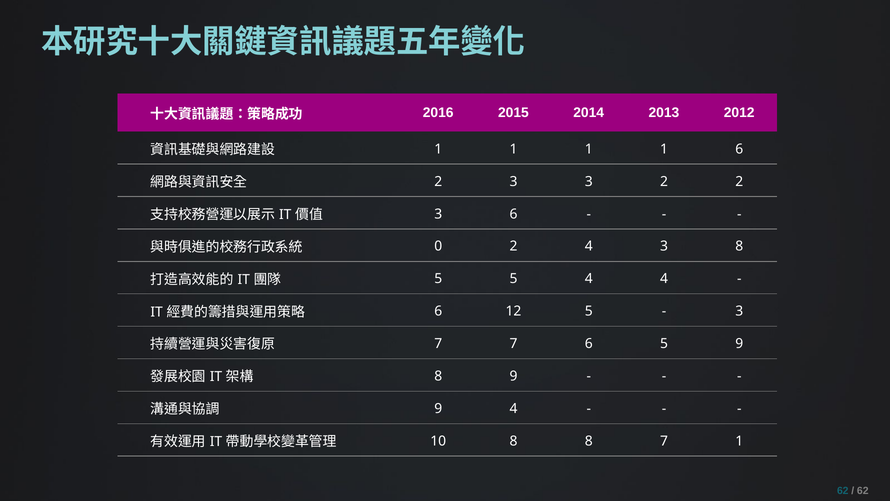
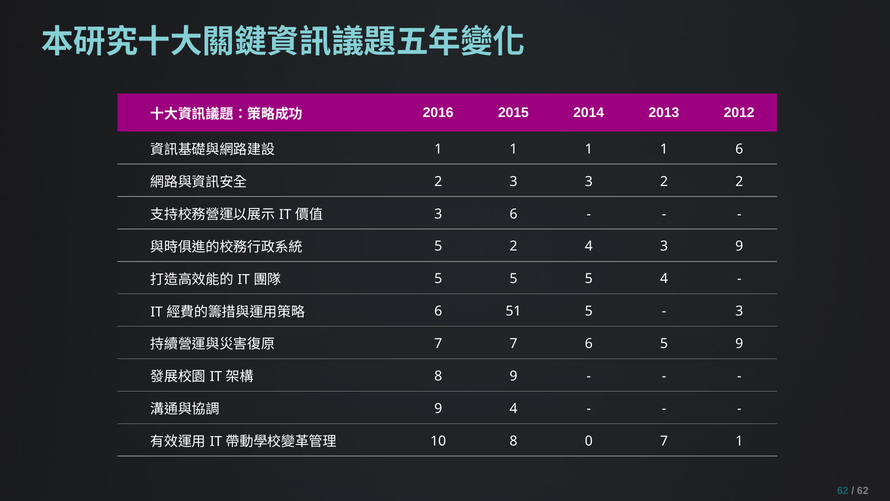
0 at (438, 246): 0 -> 5
3 8: 8 -> 9
5 5 4: 4 -> 5
12: 12 -> 51
8 8: 8 -> 0
